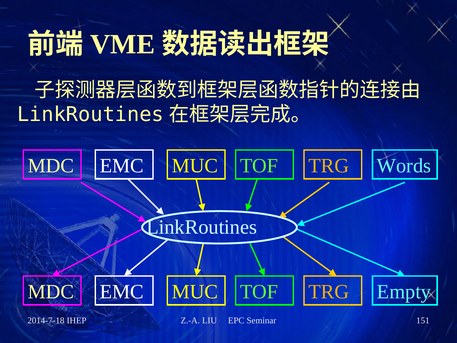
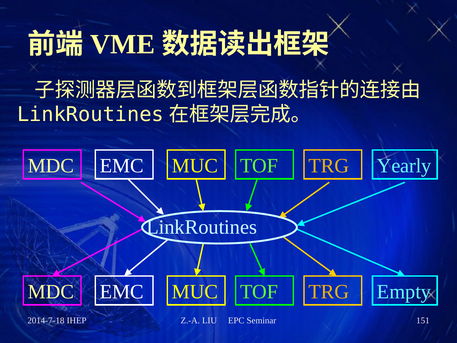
Words: Words -> Yearly
